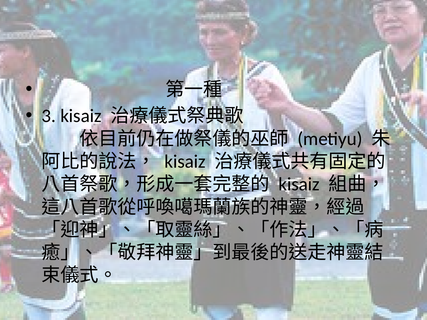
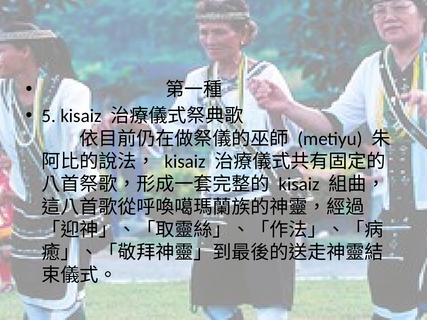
3: 3 -> 5
